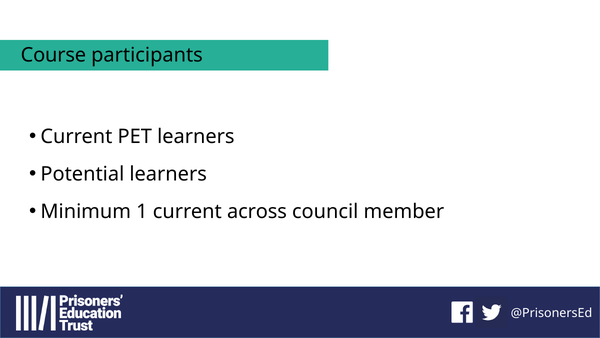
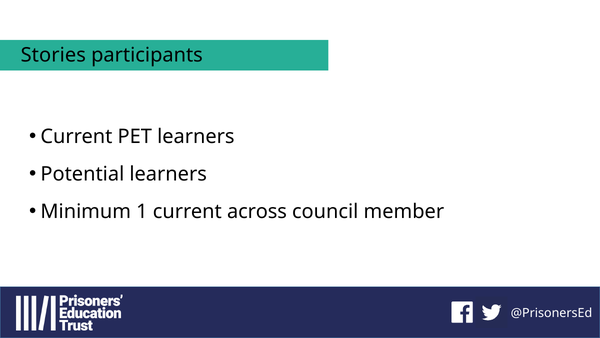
Course: Course -> Stories
